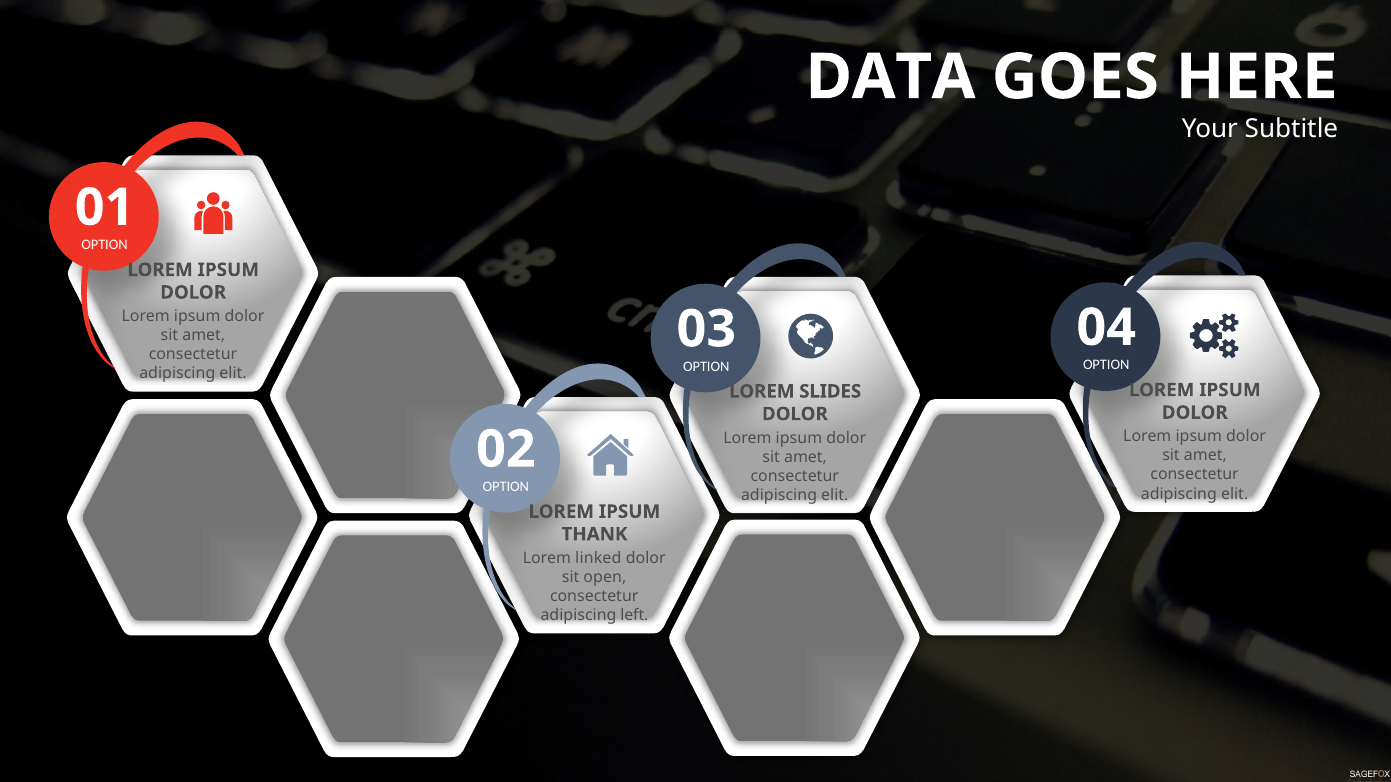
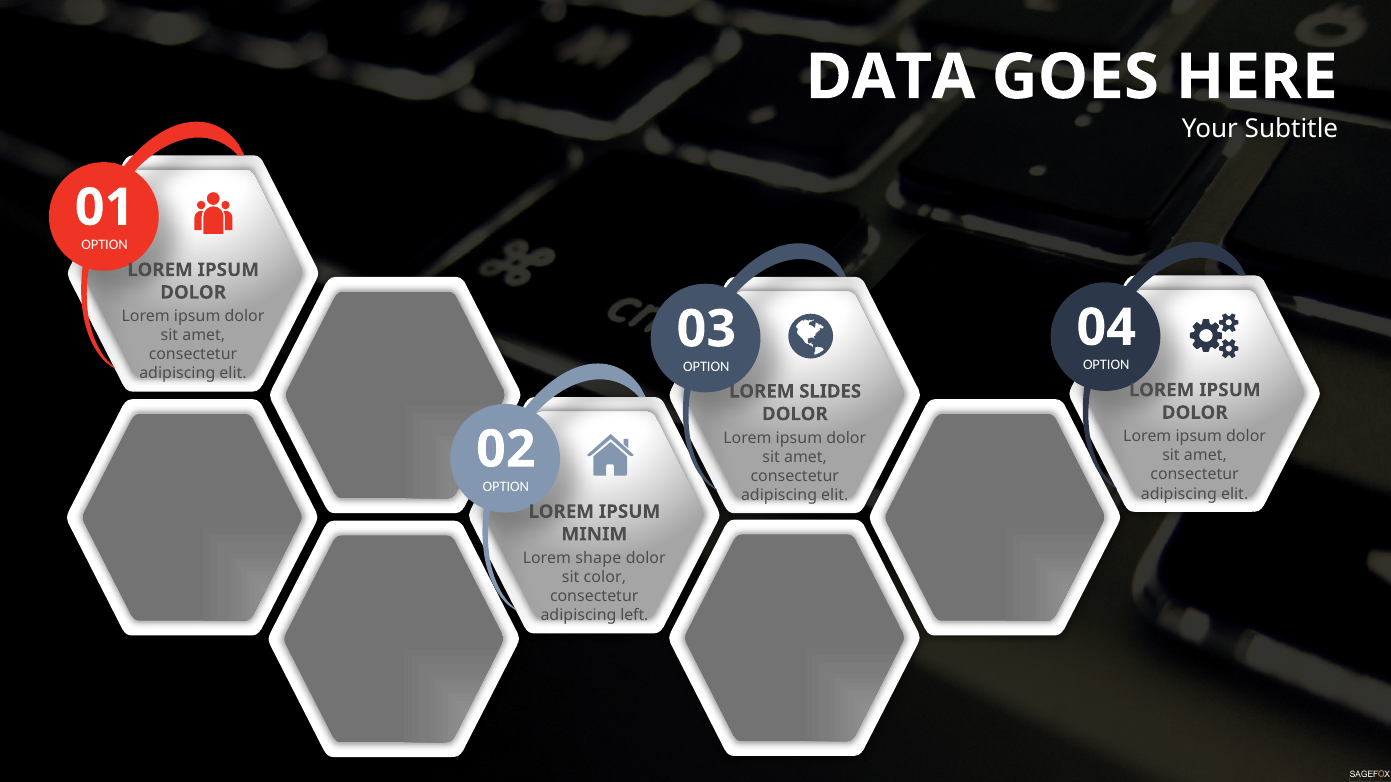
THANK: THANK -> MINIM
linked: linked -> shape
open: open -> color
